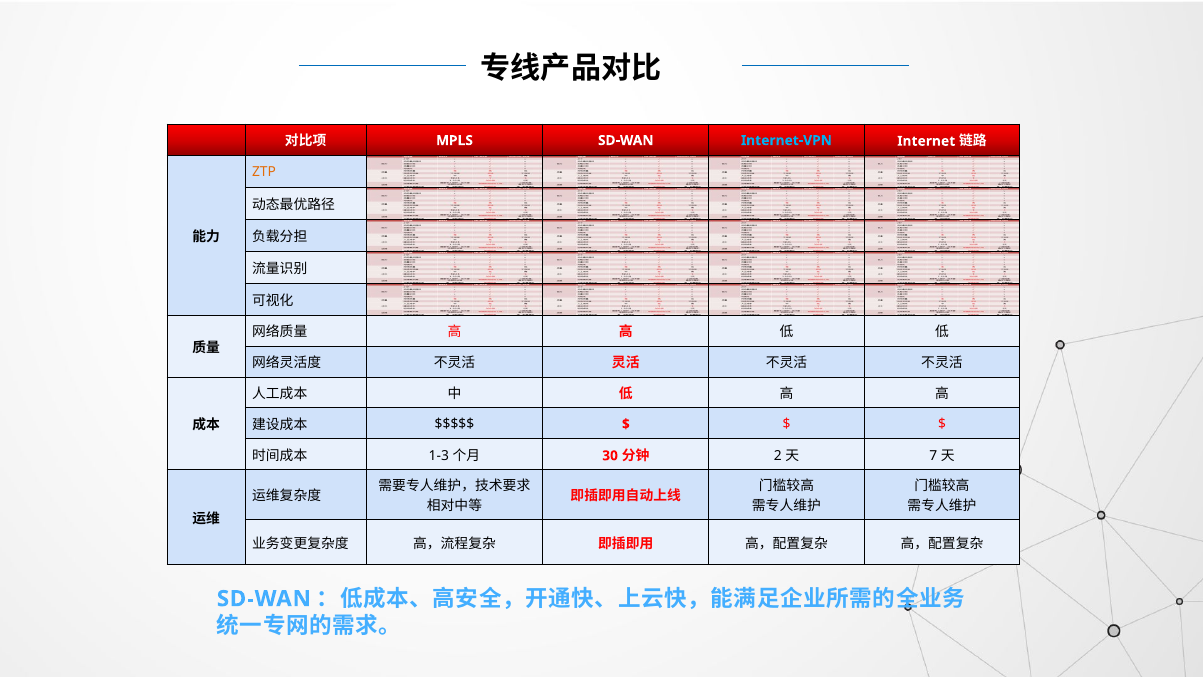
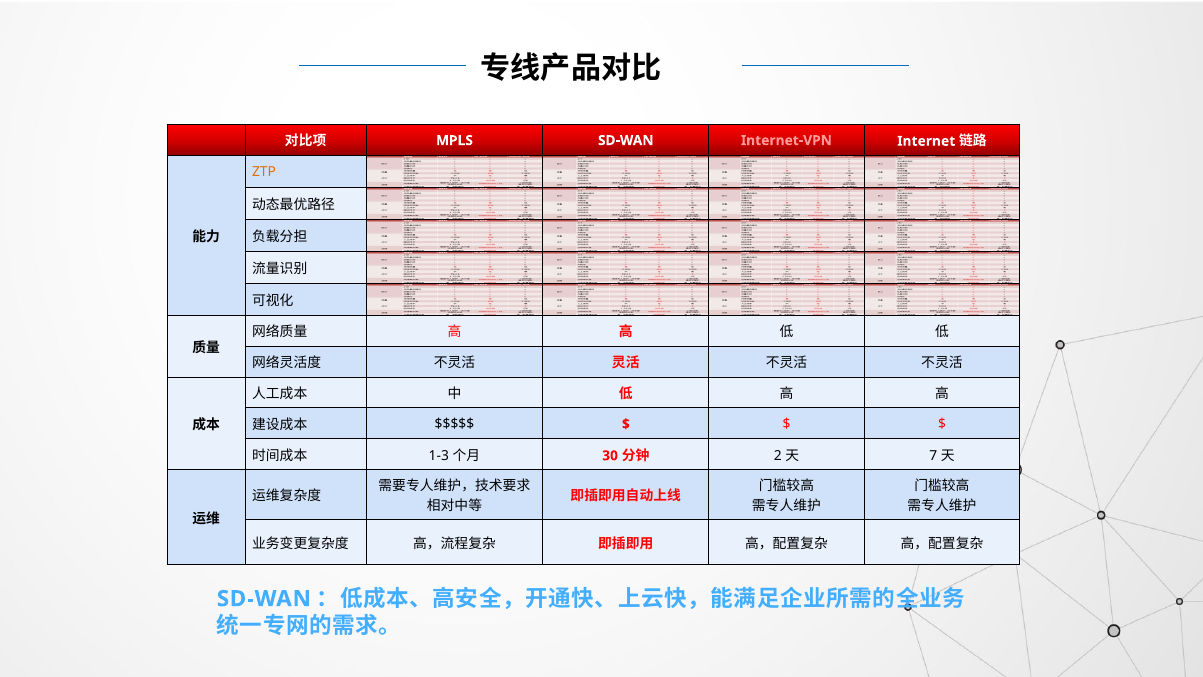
Internet-VPN colour: light blue -> pink
